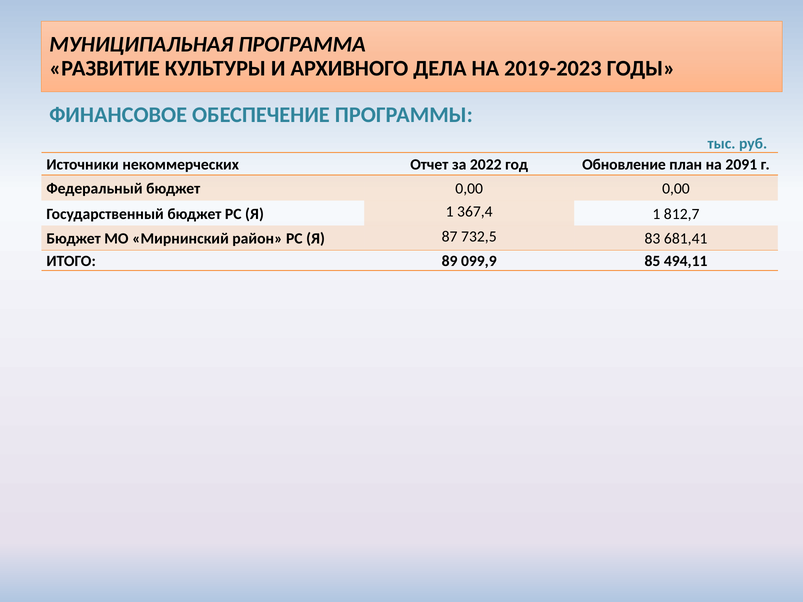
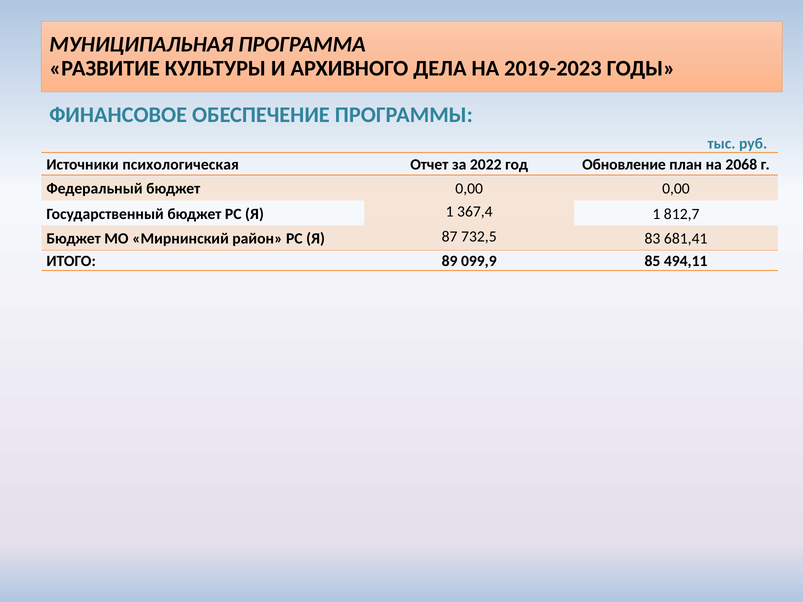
некоммерческих: некоммерческих -> психологическая
2091: 2091 -> 2068
